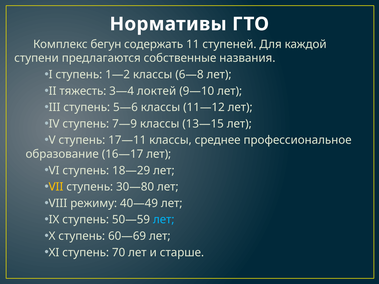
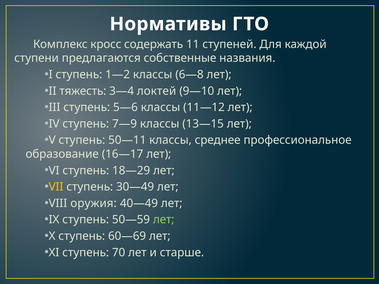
бегун: бегун -> кросс
17—11: 17—11 -> 50—11
30—80: 30—80 -> 30—49
режиму: режиму -> оружия
лет at (164, 220) colour: light blue -> light green
